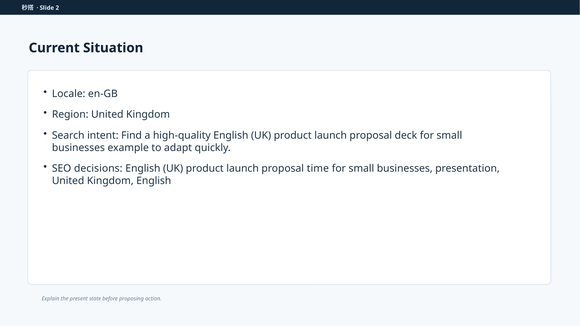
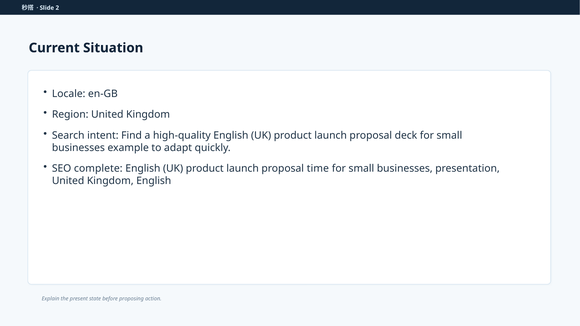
decisions: decisions -> complete
